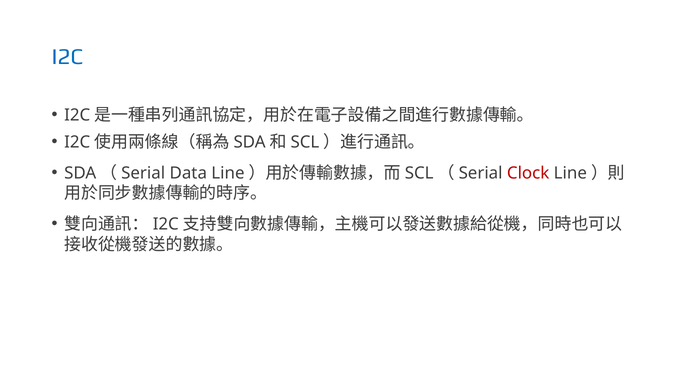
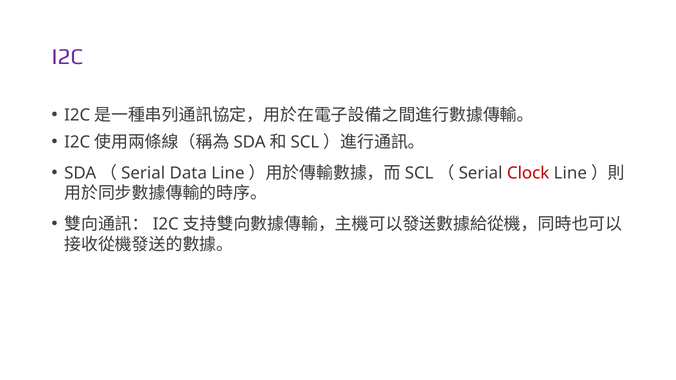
I2C at (67, 57) colour: blue -> purple
